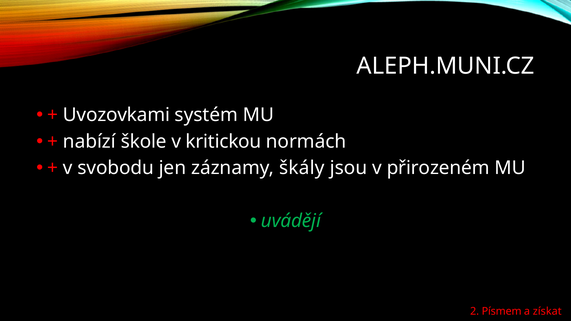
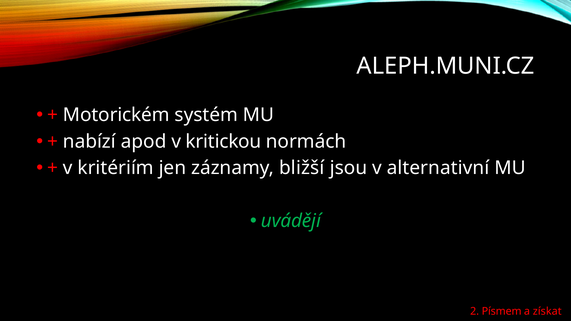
Uvozovkami: Uvozovkami -> Motorickém
škole: škole -> apod
svobodu: svobodu -> kritériím
škály: škály -> bližší
přirozeném: přirozeném -> alternativní
